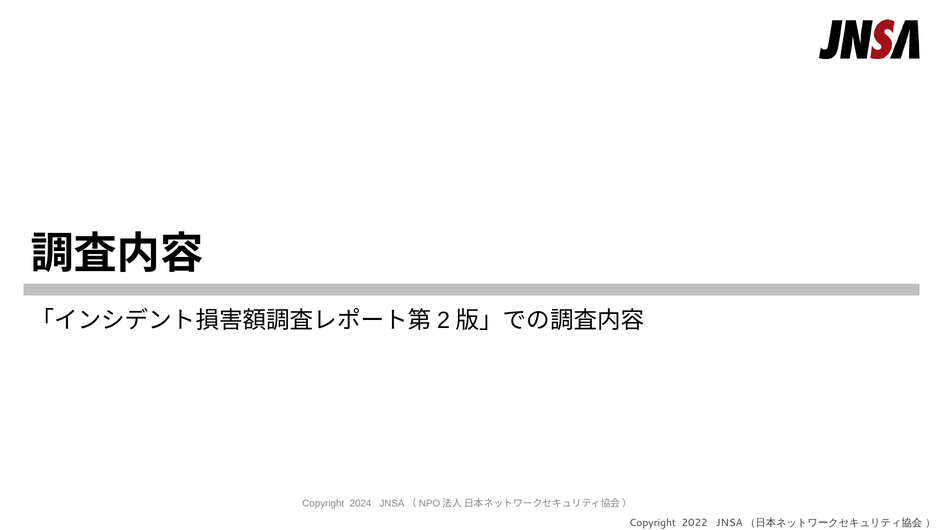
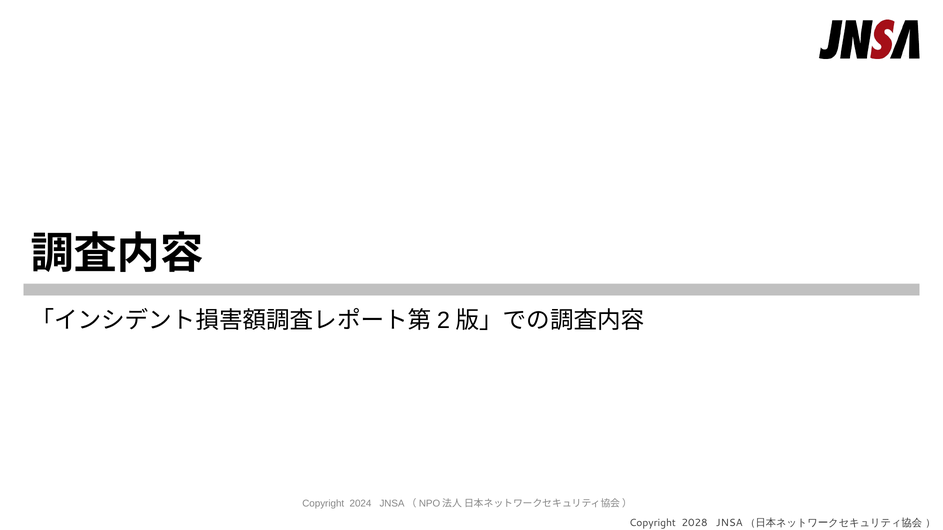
2022: 2022 -> 2028
